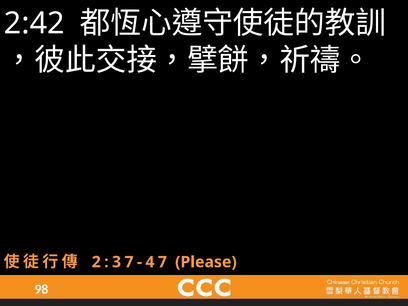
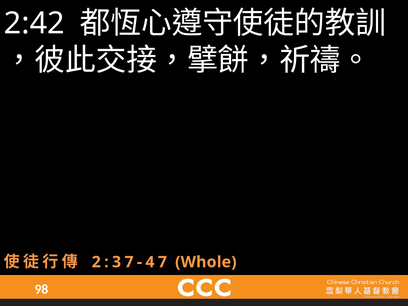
Please: Please -> Whole
